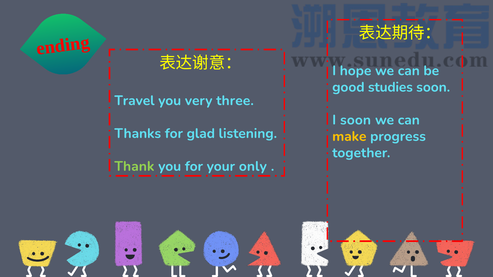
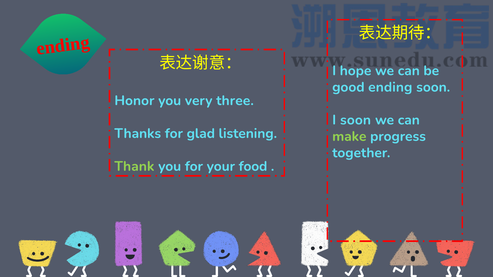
good studies: studies -> ending
Travel: Travel -> Honor
make colour: yellow -> light green
only: only -> food
